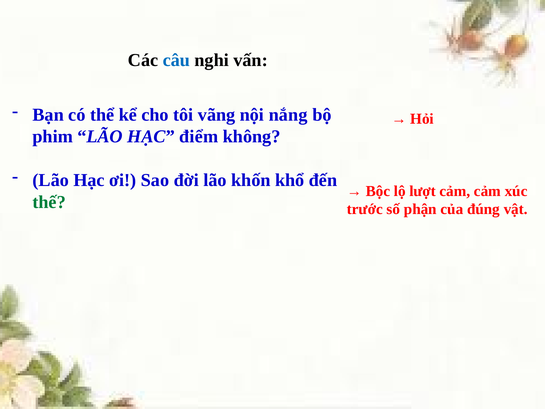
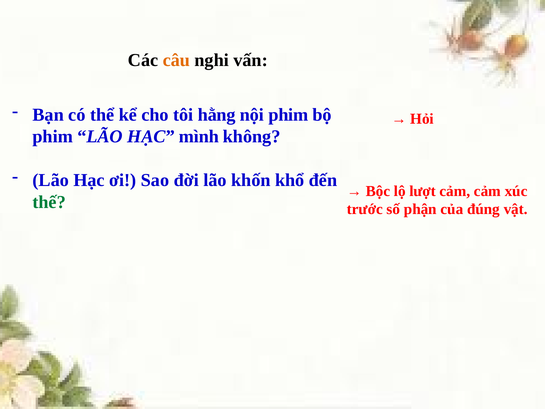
câu colour: blue -> orange
vãng: vãng -> hằng
nội nắng: nắng -> phim
điểm: điểm -> mình
